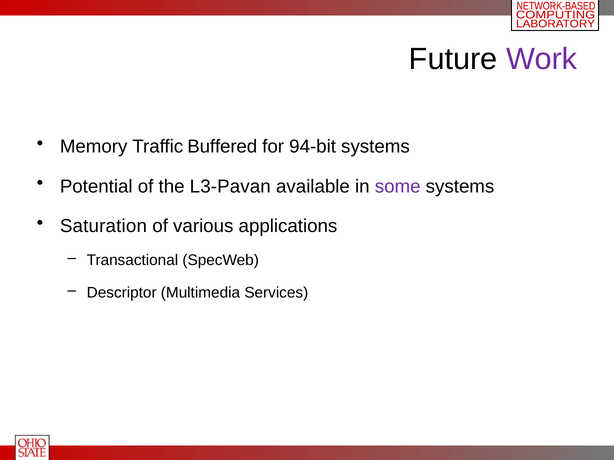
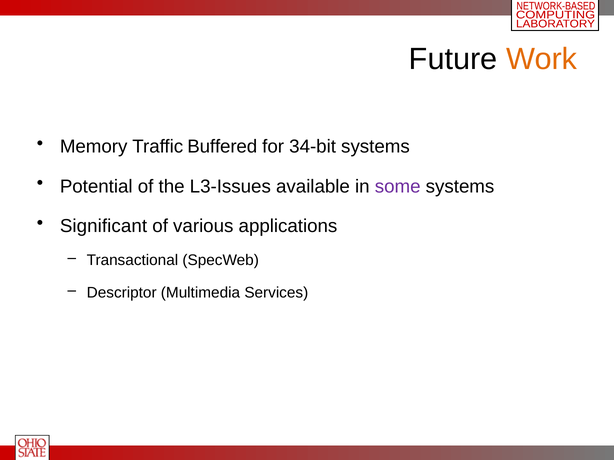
Work colour: purple -> orange
94-bit: 94-bit -> 34-bit
L3-Pavan: L3-Pavan -> L3-Issues
Saturation: Saturation -> Significant
